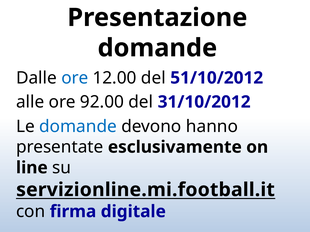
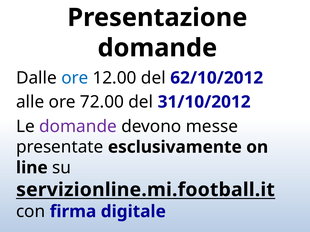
51/10/2012: 51/10/2012 -> 62/10/2012
92.00: 92.00 -> 72.00
domande at (78, 127) colour: blue -> purple
hanno: hanno -> messe
